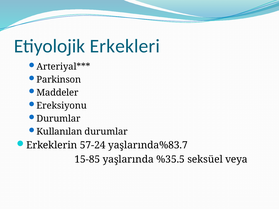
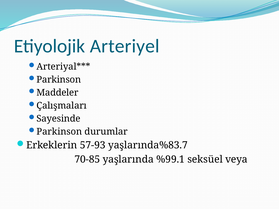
Erkekleri: Erkekleri -> Arteriyel
Ereksiyonu: Ereksiyonu -> Çalışmaları
Durumlar at (59, 119): Durumlar -> Sayesinde
Kullanılan at (59, 132): Kullanılan -> Parkinson
57-24: 57-24 -> 57-93
15-85: 15-85 -> 70-85
%35.5: %35.5 -> %99.1
